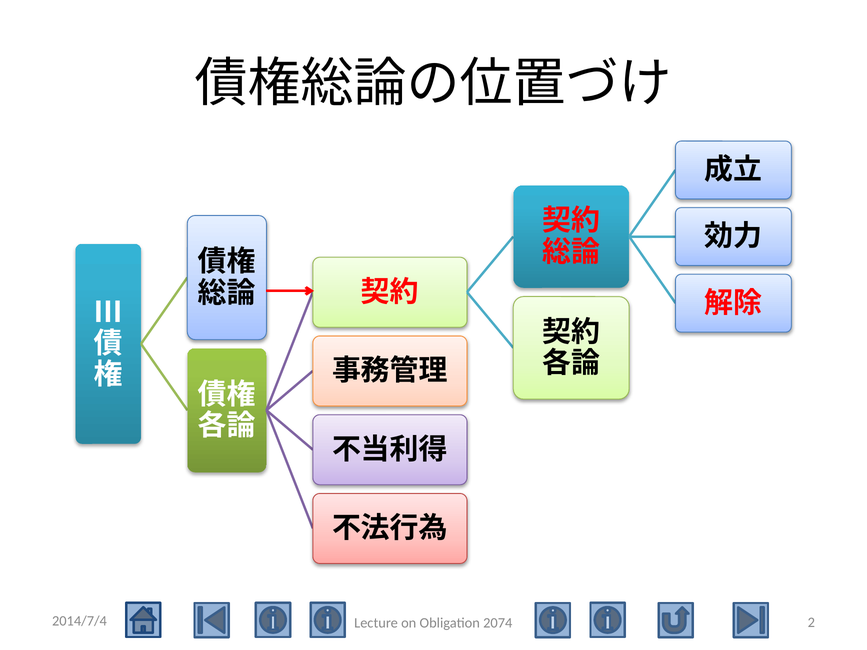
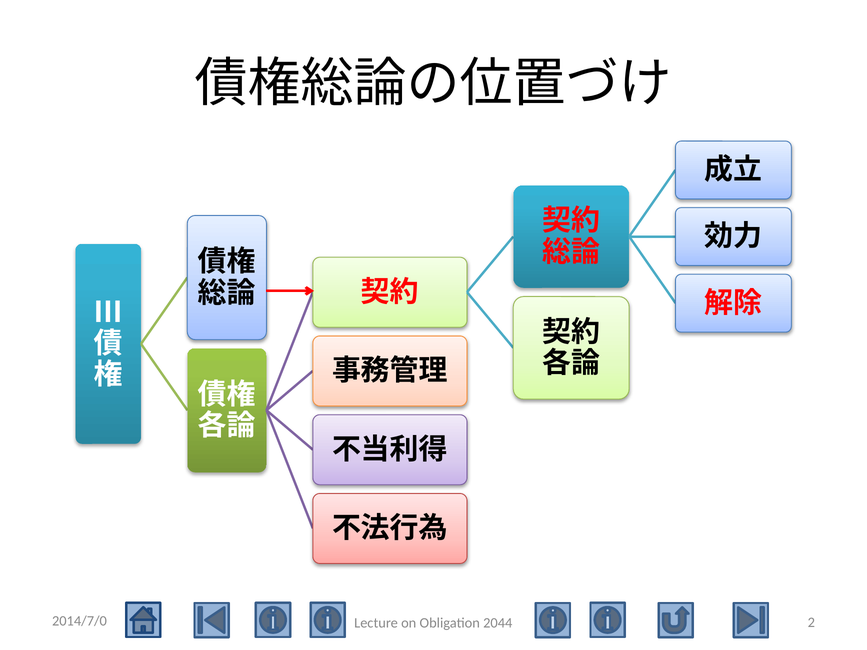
2014/7/4: 2014/7/4 -> 2014/7/0
2074: 2074 -> 2044
